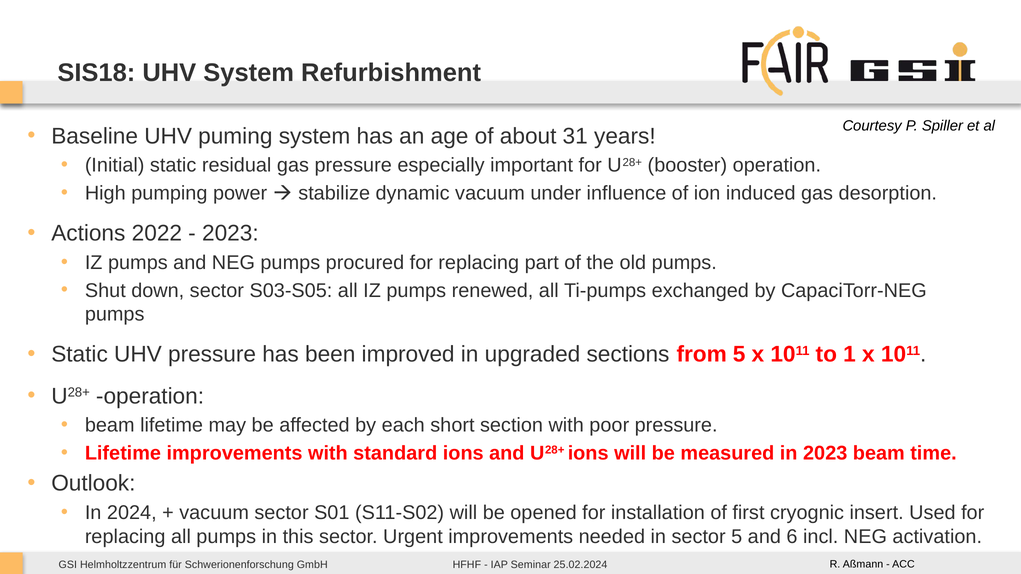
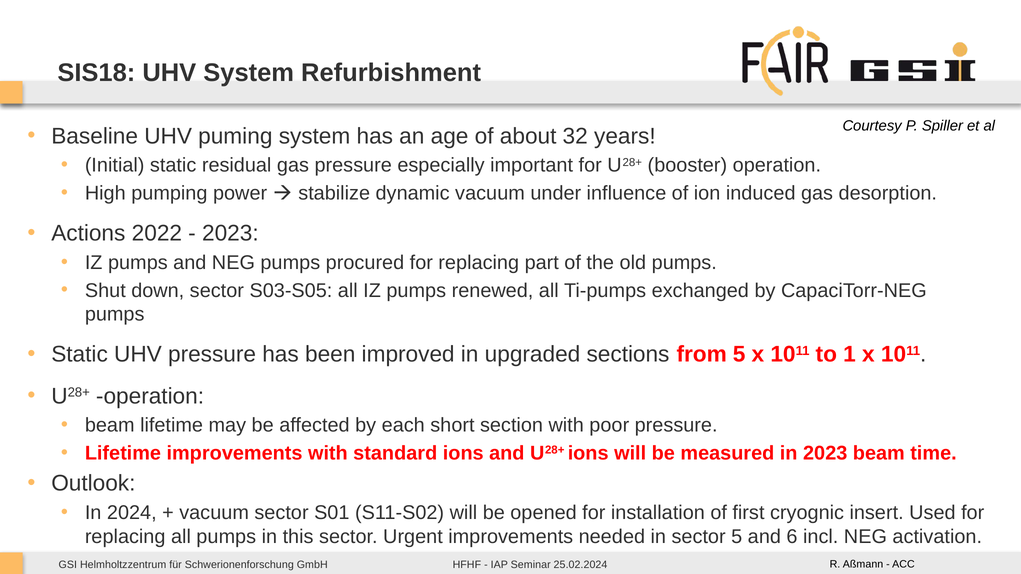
31: 31 -> 32
